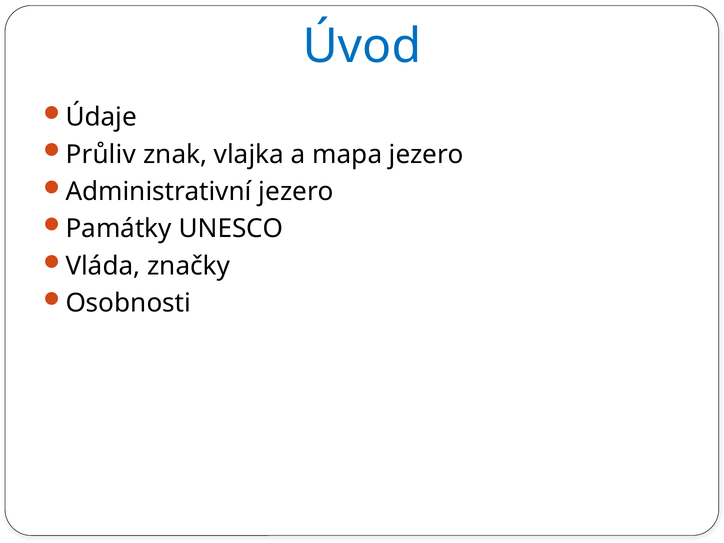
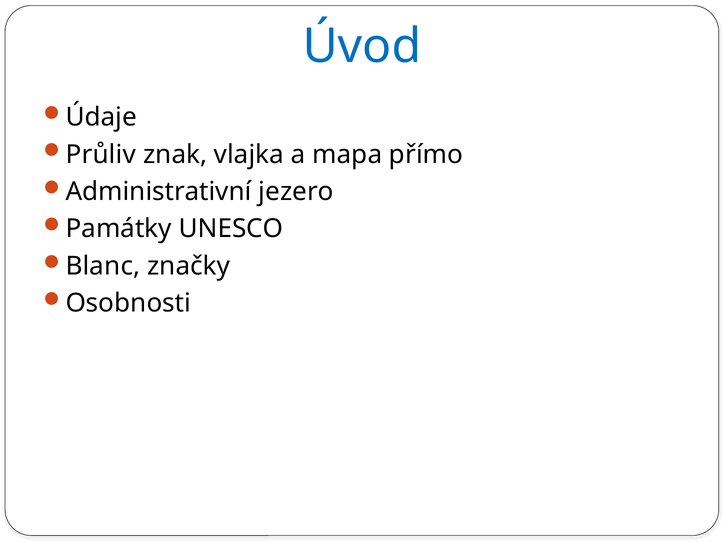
mapa jezero: jezero -> přímo
Vláda: Vláda -> Blanc
